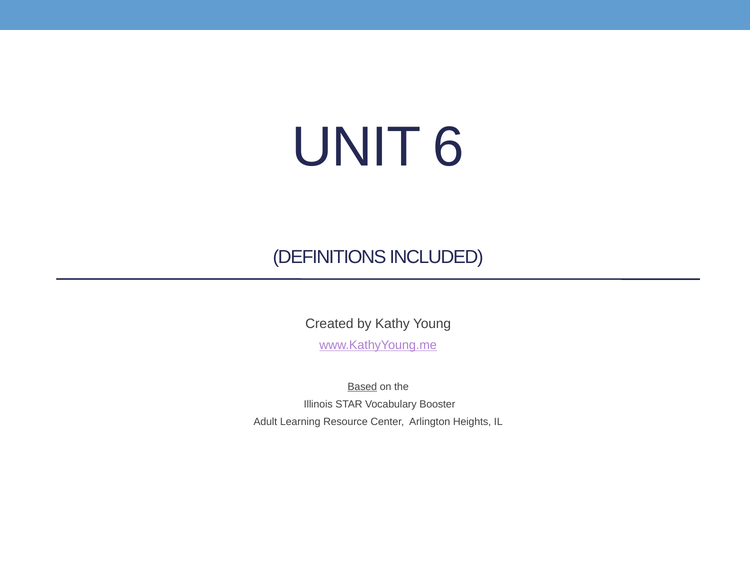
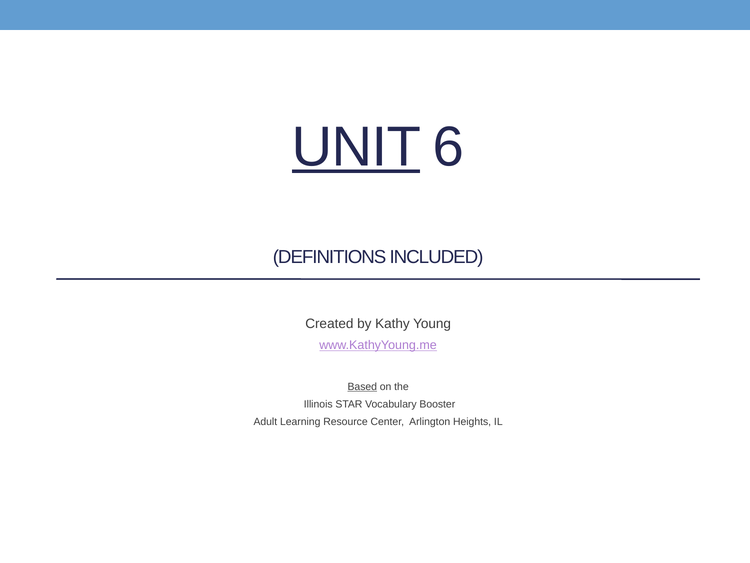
UNIT underline: none -> present
